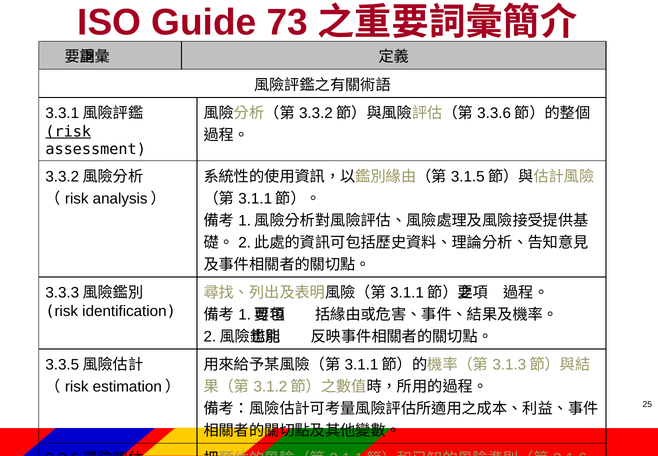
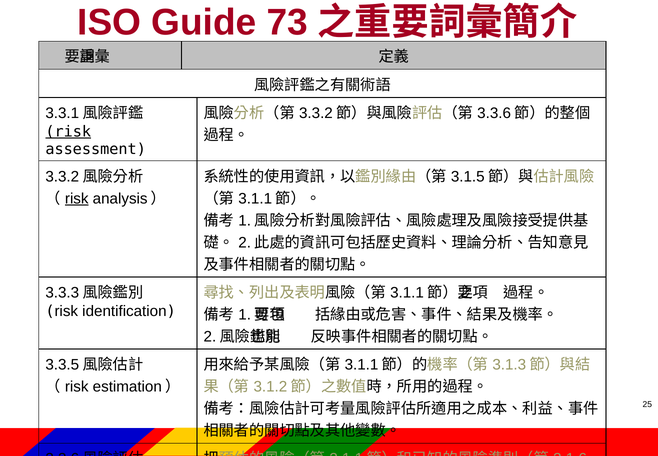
risk at (77, 198) underline: none -> present
